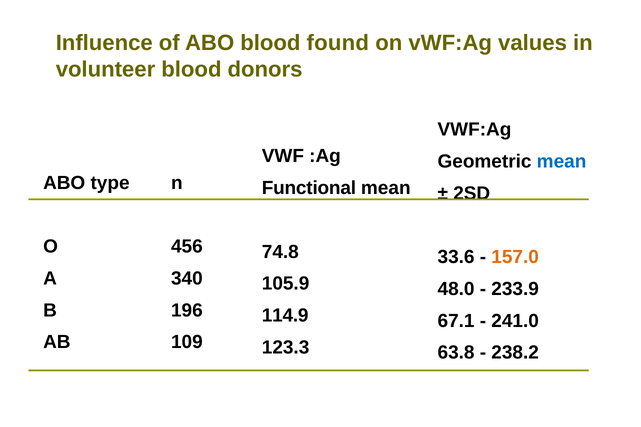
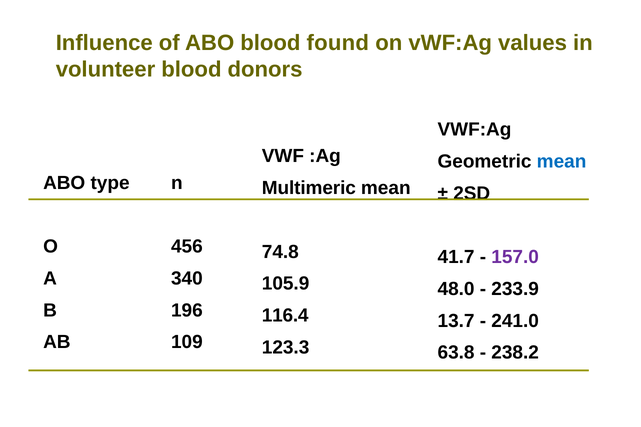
Functional: Functional -> Multimeric
33.6: 33.6 -> 41.7
157.0 colour: orange -> purple
114.9: 114.9 -> 116.4
67.1: 67.1 -> 13.7
